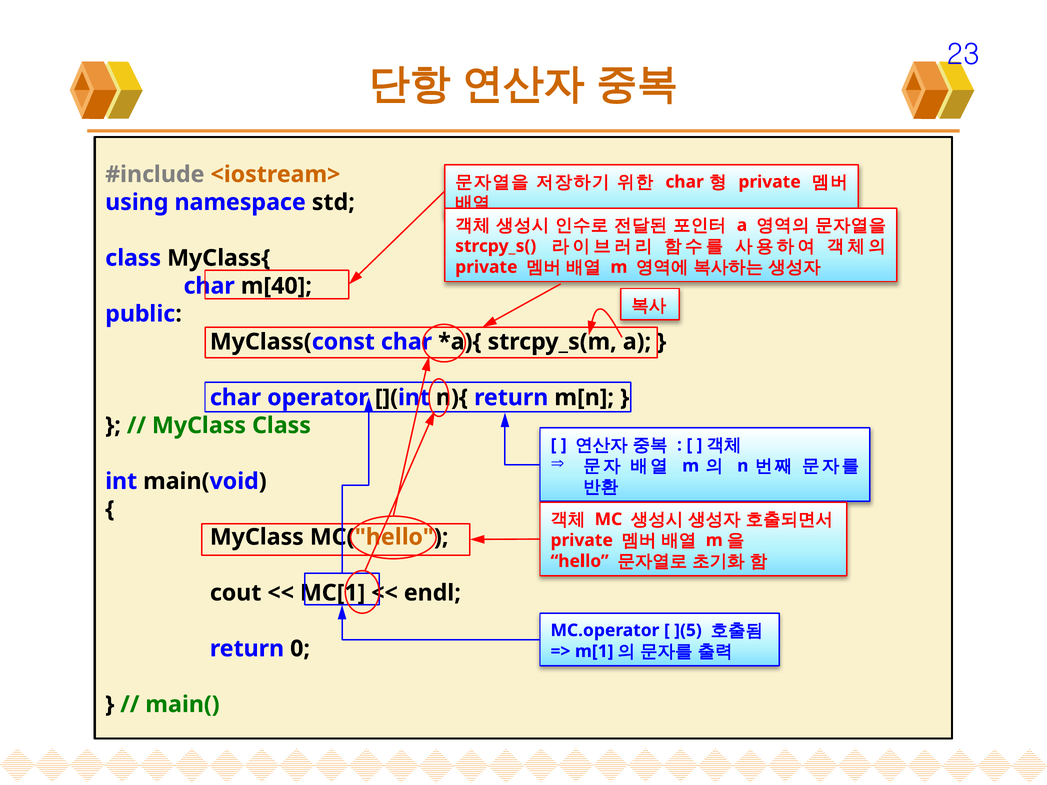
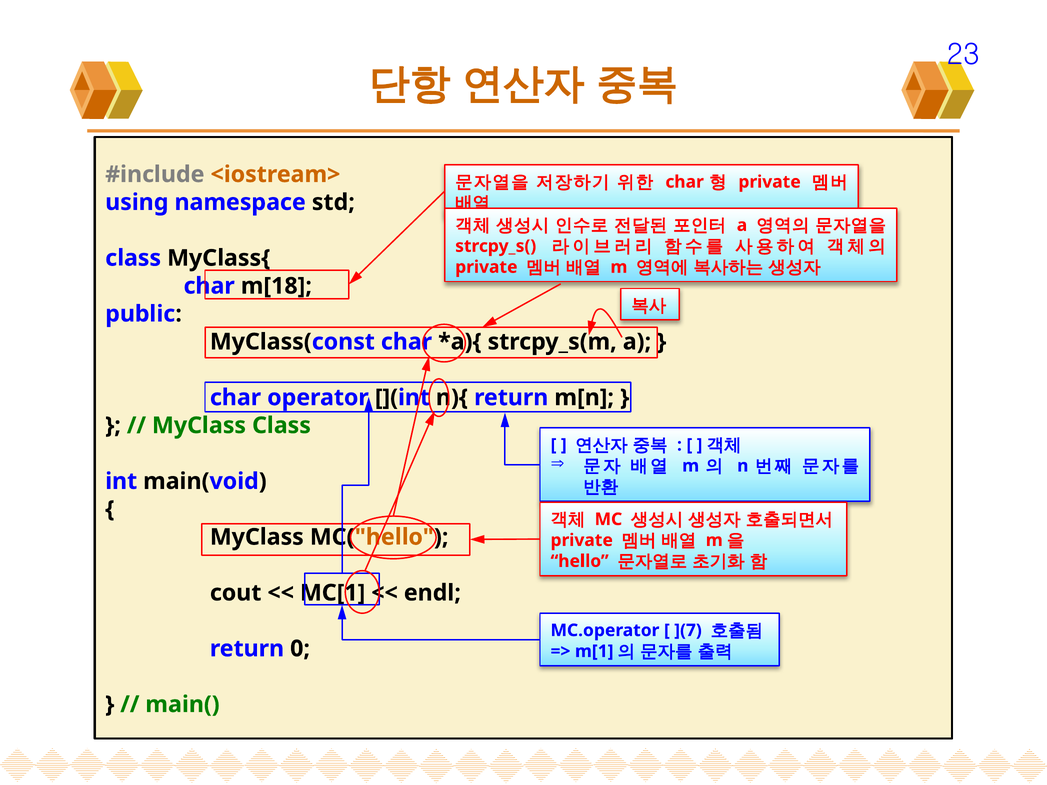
m[40: m[40 -> m[18
](5: ](5 -> ](7
